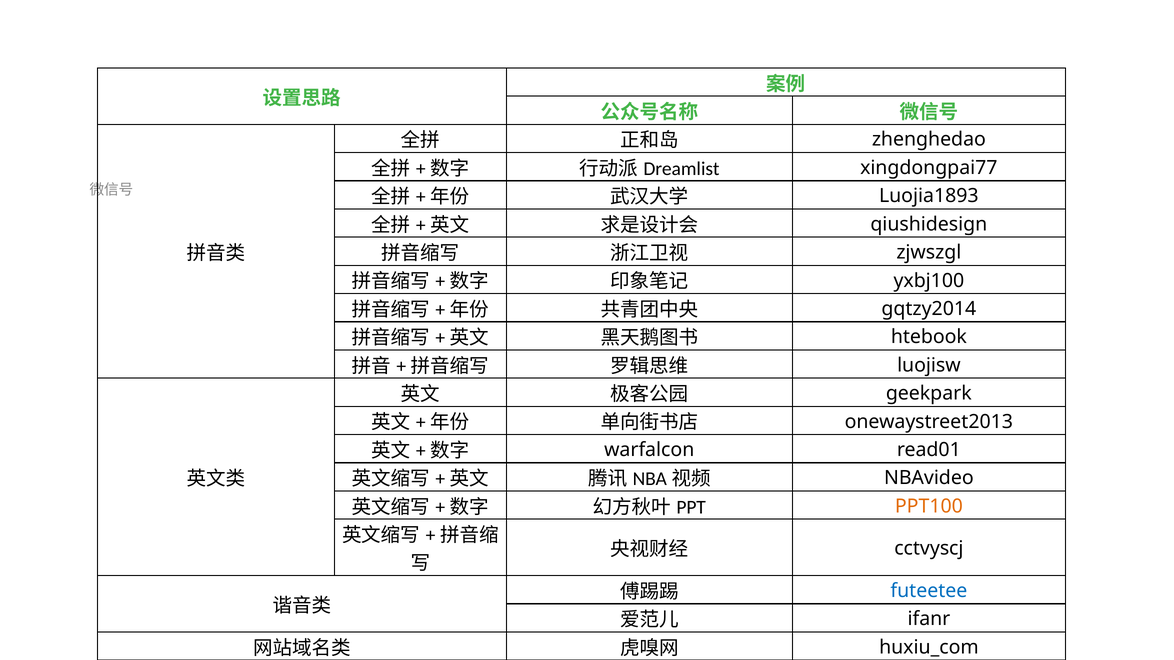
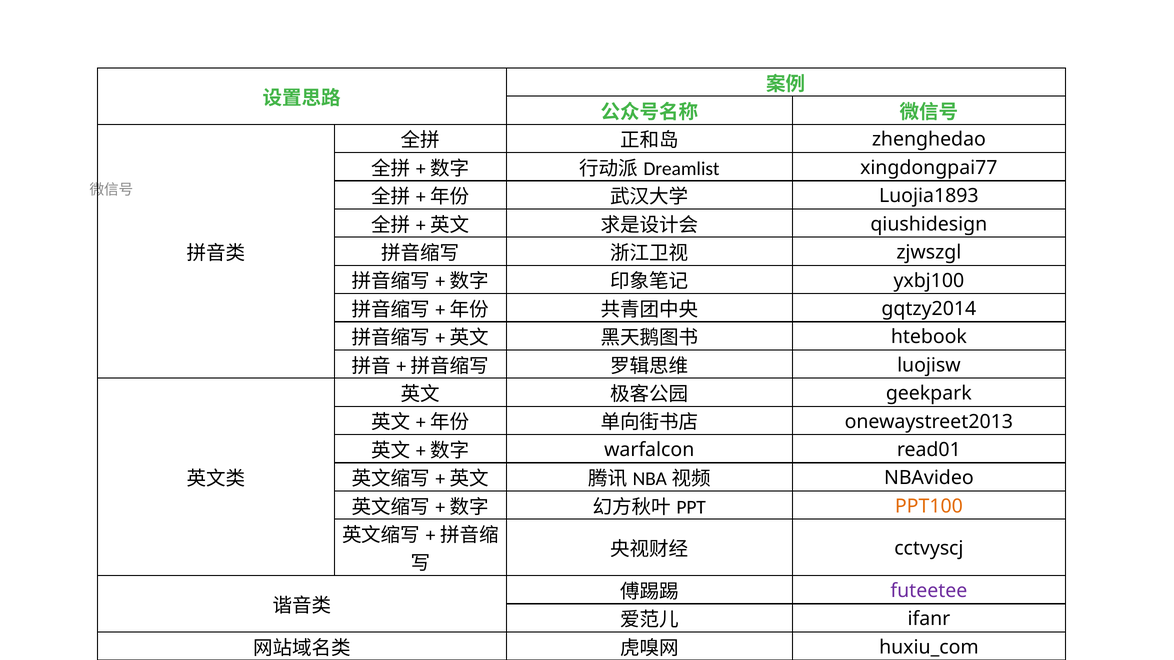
futeetee colour: blue -> purple
